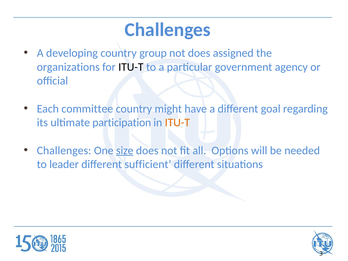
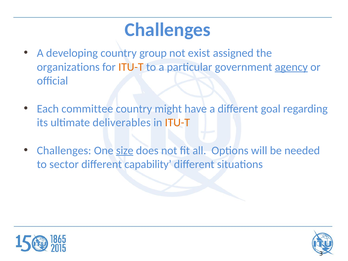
not does: does -> exist
ITU-T at (131, 67) colour: black -> orange
agency underline: none -> present
participation: participation -> deliverables
leader: leader -> sector
sufficient: sufficient -> capability
